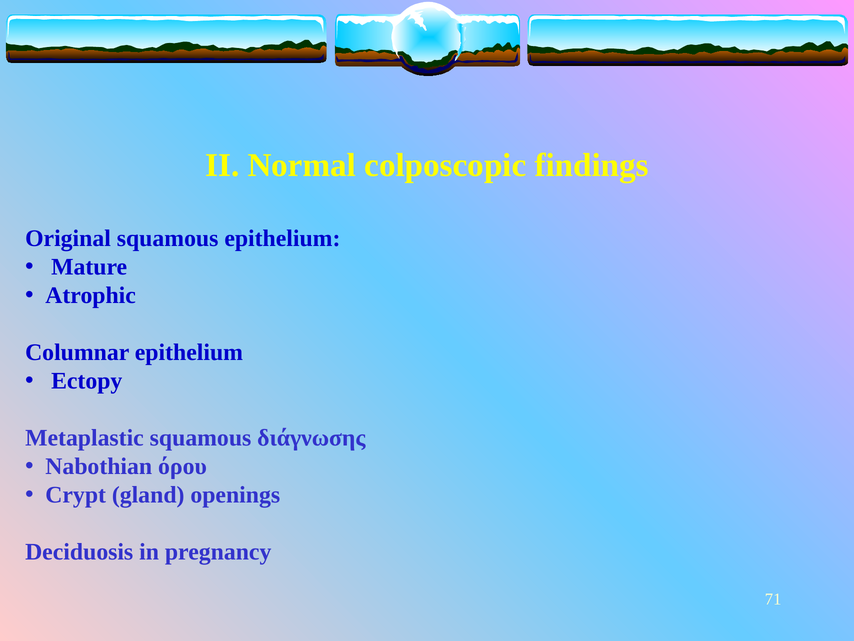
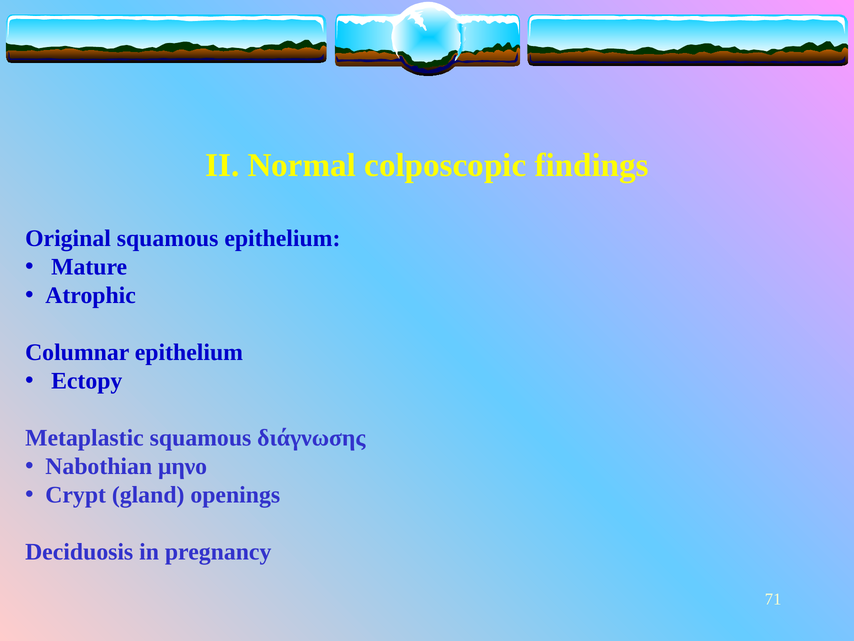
όρου: όρου -> μηνο
